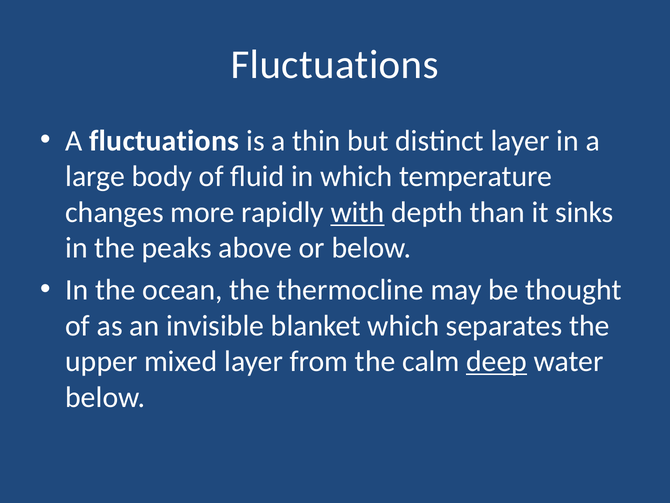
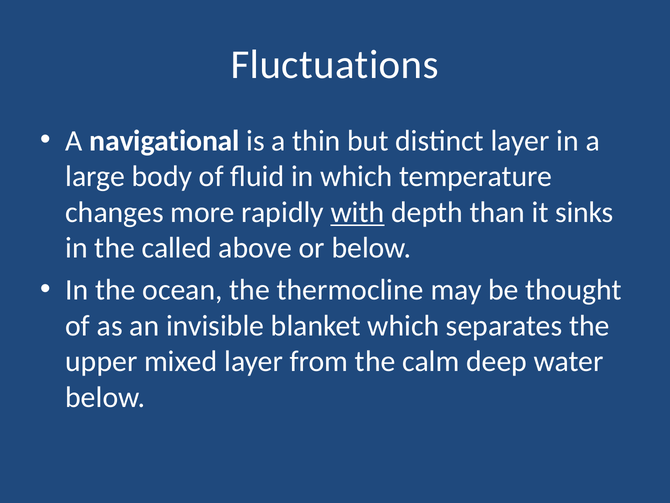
A fluctuations: fluctuations -> navigational
peaks: peaks -> called
deep underline: present -> none
